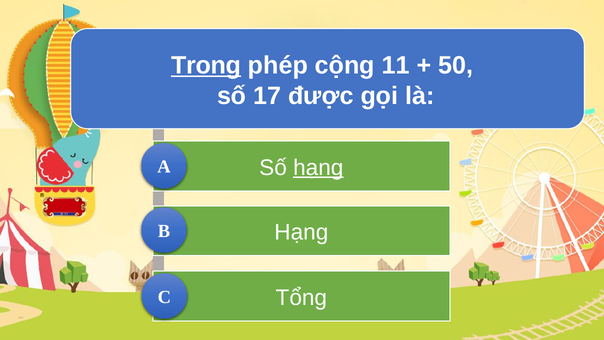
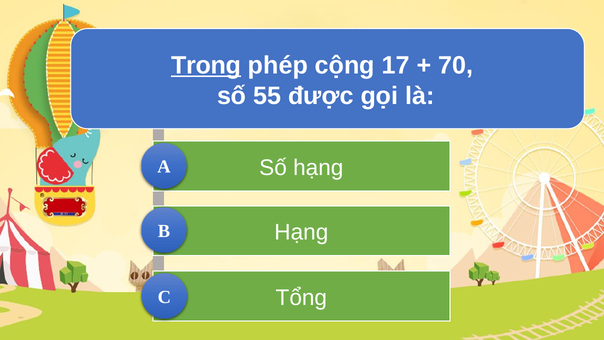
11: 11 -> 17
50: 50 -> 70
17: 17 -> 55
hạng at (318, 168) underline: present -> none
